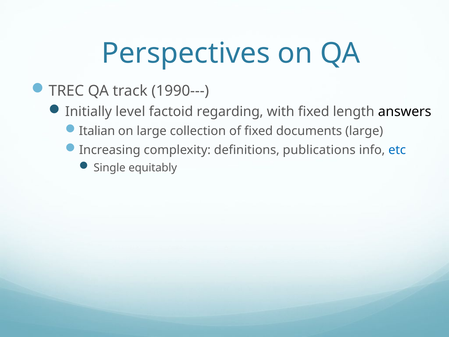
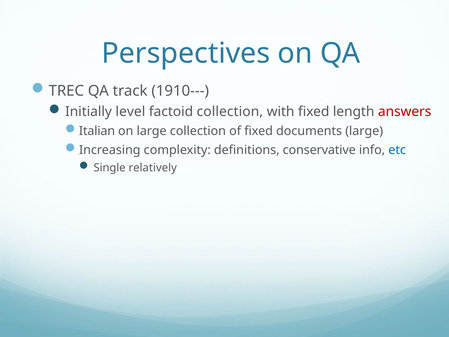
1990---: 1990--- -> 1910---
factoid regarding: regarding -> collection
answers colour: black -> red
publications: publications -> conservative
equitably: equitably -> relatively
